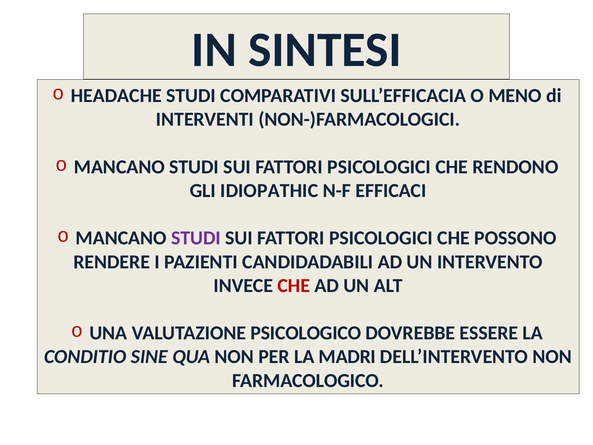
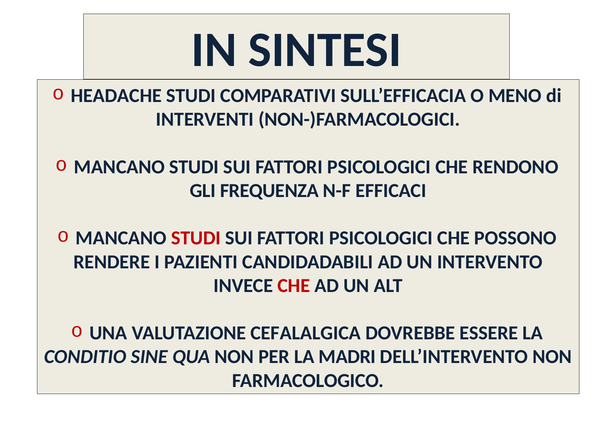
IDIOPATHIC: IDIOPATHIC -> FREQUENZA
STUDI at (196, 238) colour: purple -> red
PSICOLOGICO: PSICOLOGICO -> CEFALALGICA
